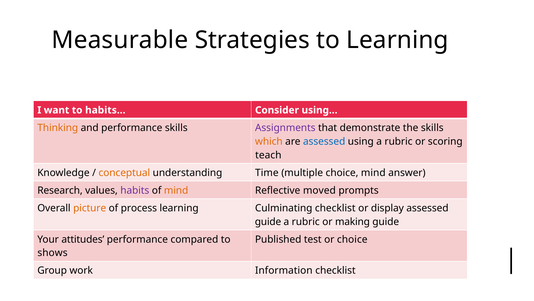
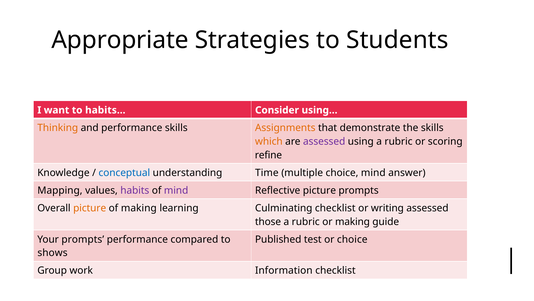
Measurable: Measurable -> Appropriate
to Learning: Learning -> Students
Assignments colour: purple -> orange
assessed at (324, 141) colour: blue -> purple
teach: teach -> refine
conceptual colour: orange -> blue
Research: Research -> Mapping
mind at (176, 190) colour: orange -> purple
Reflective moved: moved -> picture
of process: process -> making
display: display -> writing
guide at (268, 221): guide -> those
Your attitudes: attitudes -> prompts
